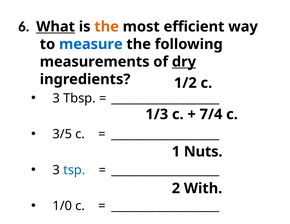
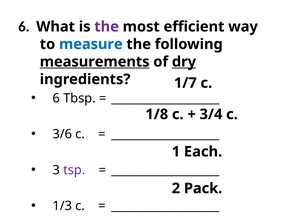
What underline: present -> none
the at (107, 27) colour: orange -> purple
measurements underline: none -> present
1/2: 1/2 -> 1/7
3 at (56, 98): 3 -> 6
1/3: 1/3 -> 1/8
7/4: 7/4 -> 3/4
3/5: 3/5 -> 3/6
Nuts: Nuts -> Each
tsp colour: blue -> purple
With: With -> Pack
1/0: 1/0 -> 1/3
